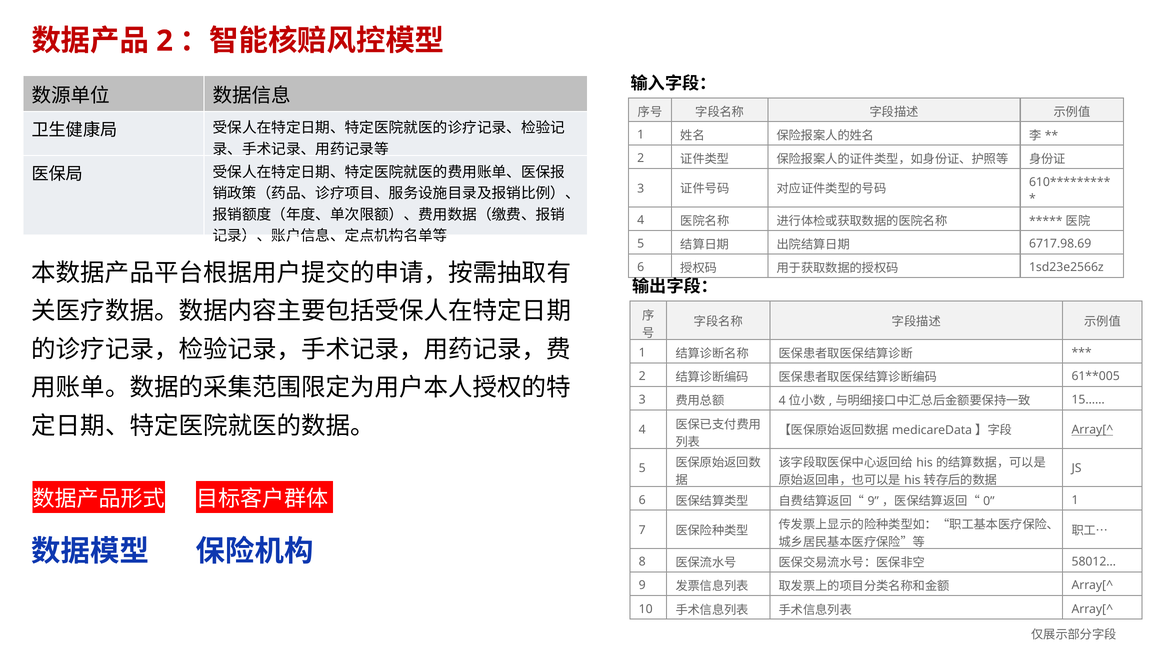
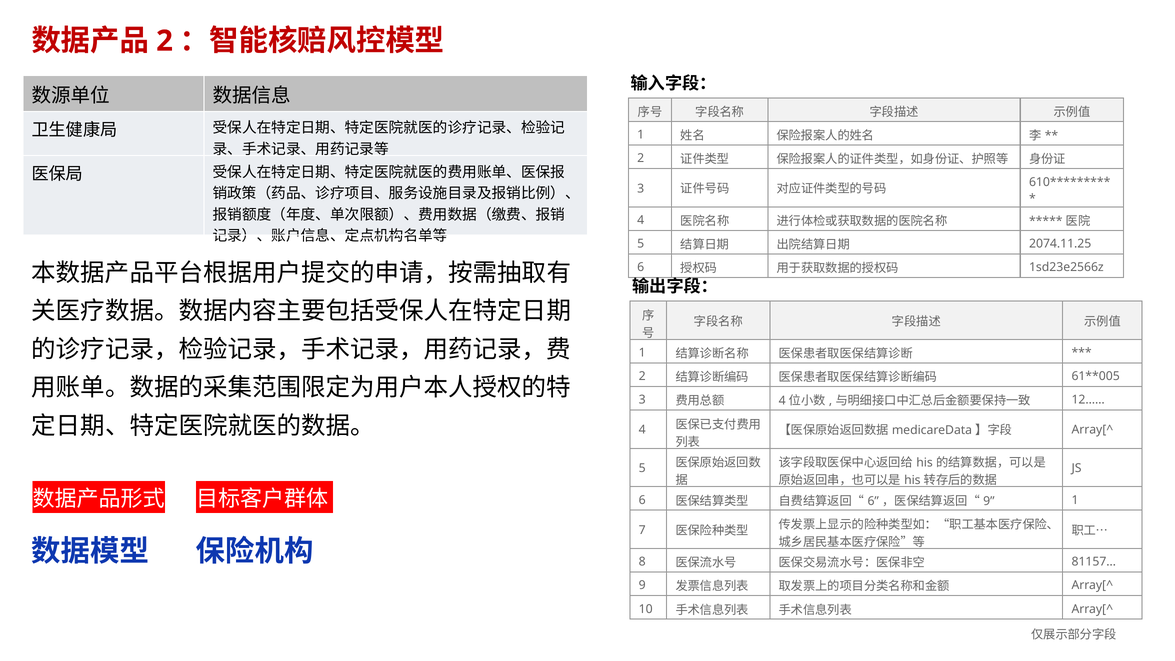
6717.98.69: 6717.98.69 -> 2074.11.25
15……: 15…… -> 12……
Array[^ at (1092, 430) underline: present -> none
9 at (873, 501): 9 -> 6
0 at (989, 501): 0 -> 9
58012…: 58012… -> 81157…
